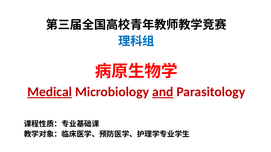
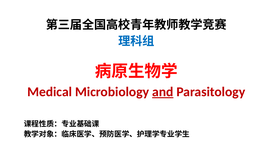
Medical underline: present -> none
